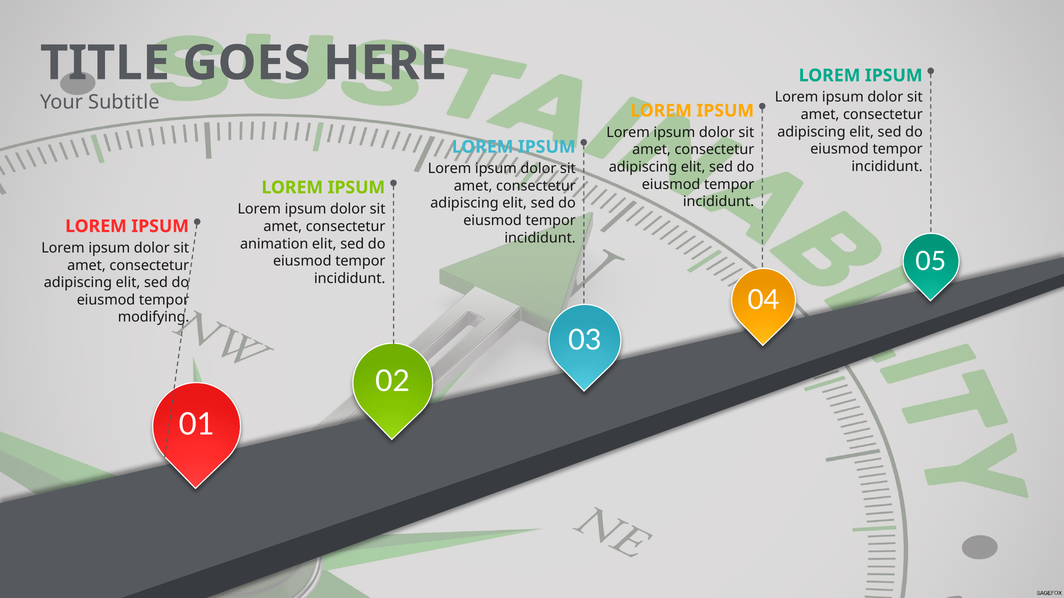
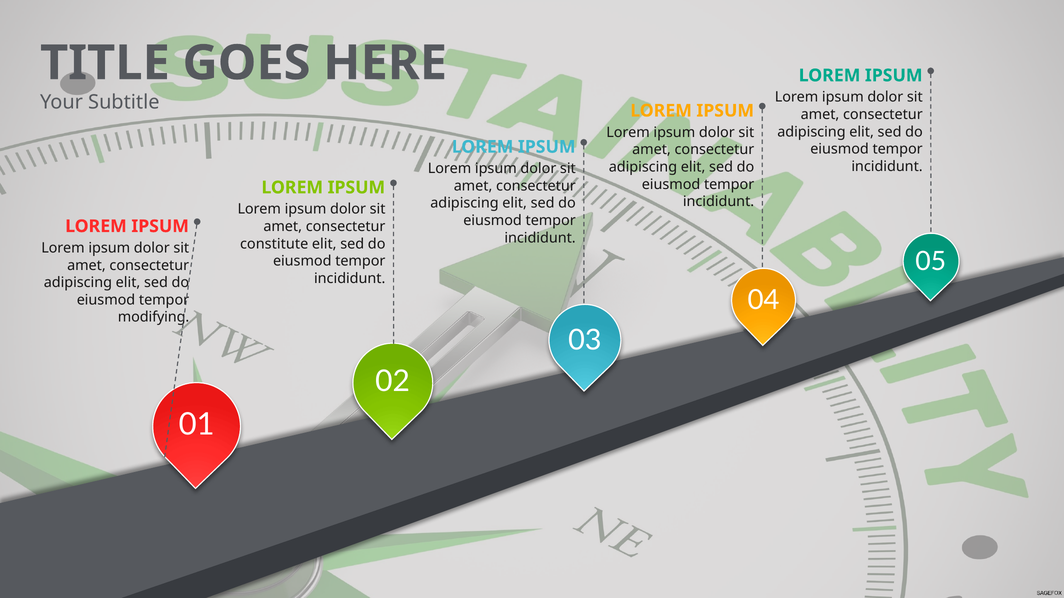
animation: animation -> constitute
